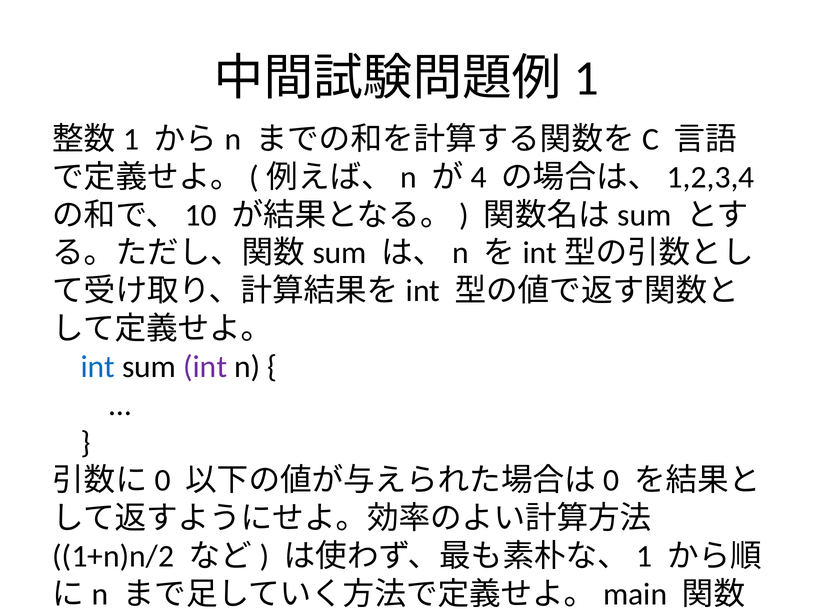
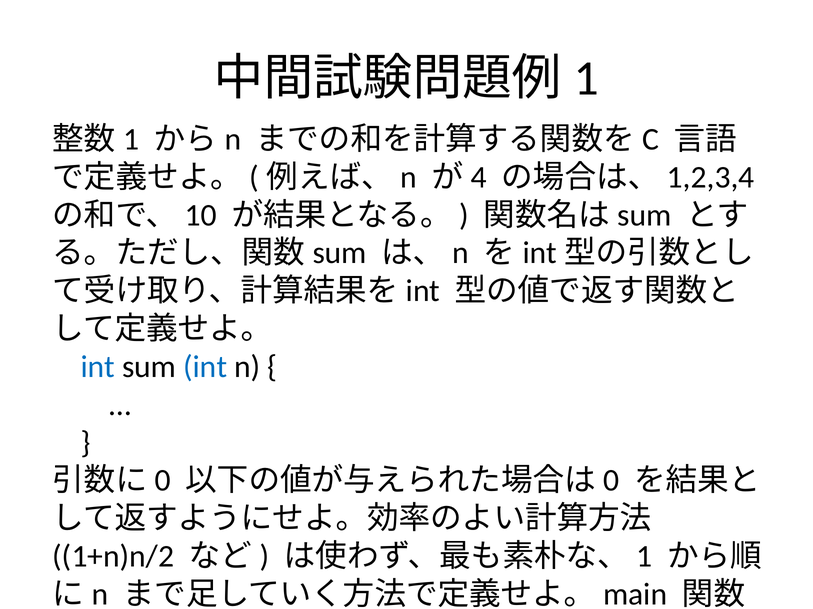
int at (205, 367) colour: purple -> blue
